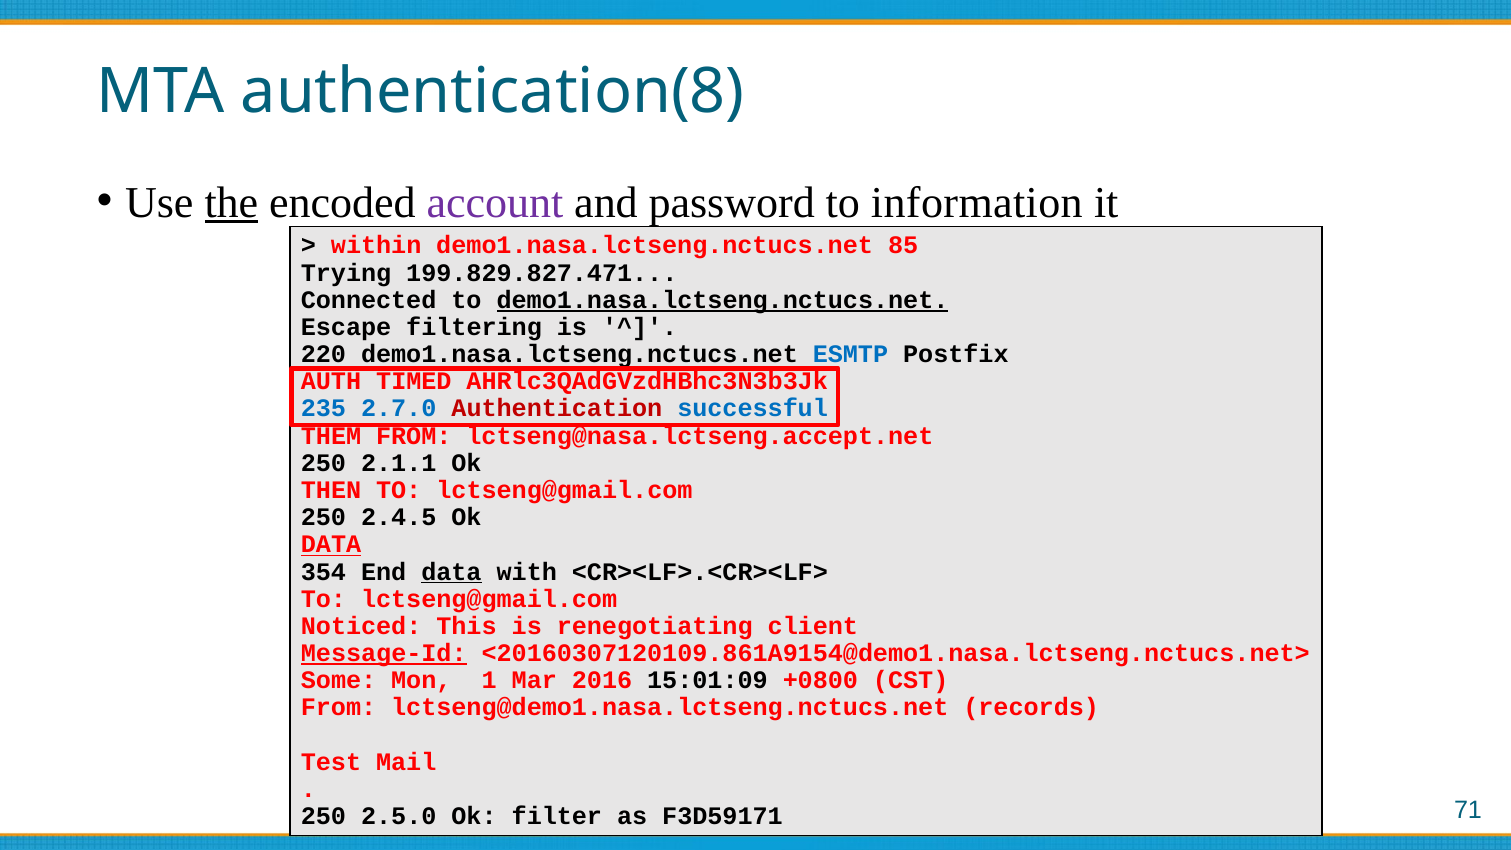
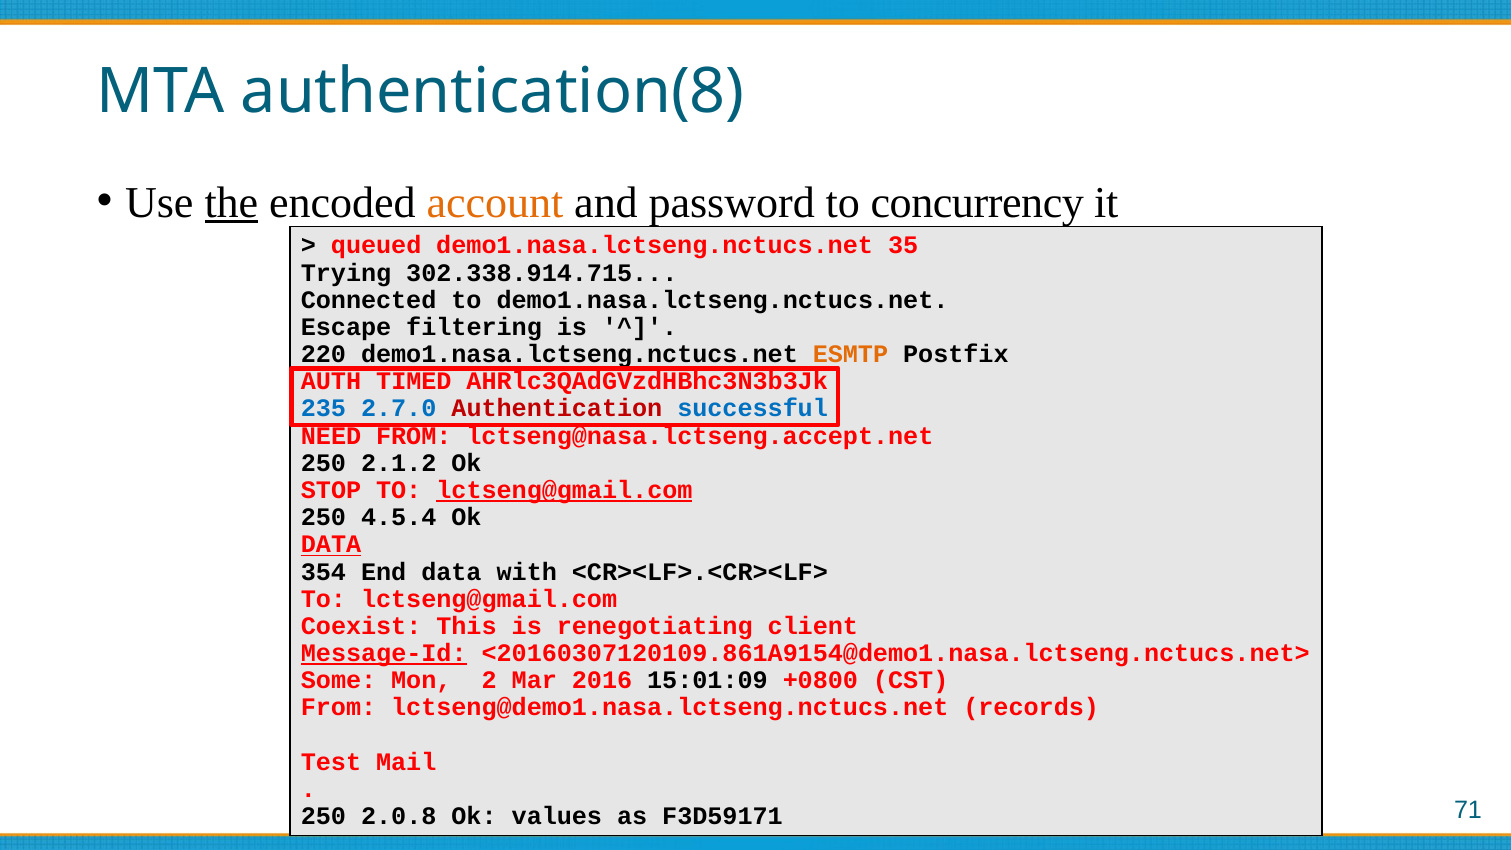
account colour: purple -> orange
information: information -> concurrency
within: within -> queued
85: 85 -> 35
199.829.827.471: 199.829.827.471 -> 302.338.914.715
demo1.nasa.lctseng.nctucs.net at (723, 300) underline: present -> none
ESMTP colour: blue -> orange
THEM: THEM -> NEED
2.1.1: 2.1.1 -> 2.1.2
THEN: THEN -> STOP
lctseng@gmail.com at (564, 490) underline: none -> present
2.4.5: 2.4.5 -> 4.5.4
data at (451, 572) underline: present -> none
Noticed: Noticed -> Coexist
1: 1 -> 2
2.5.0: 2.5.0 -> 2.0.8
filter: filter -> values
